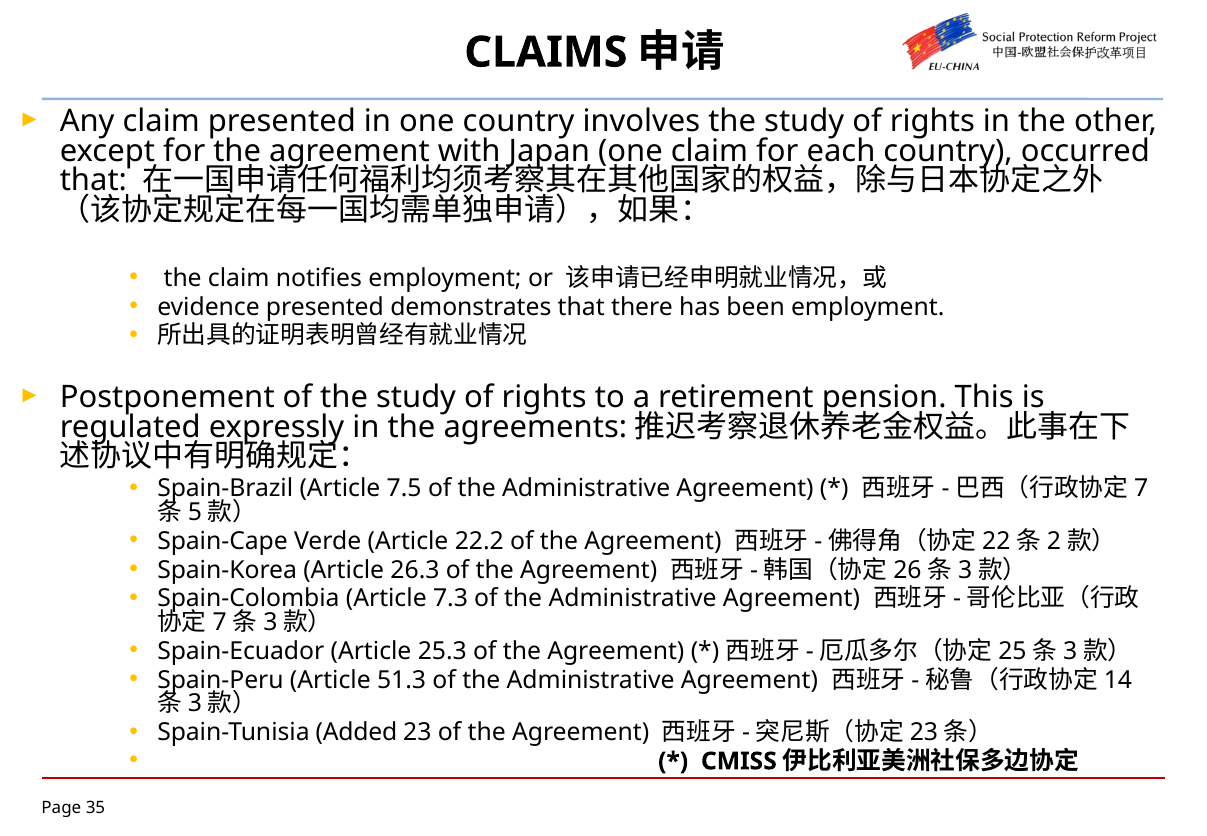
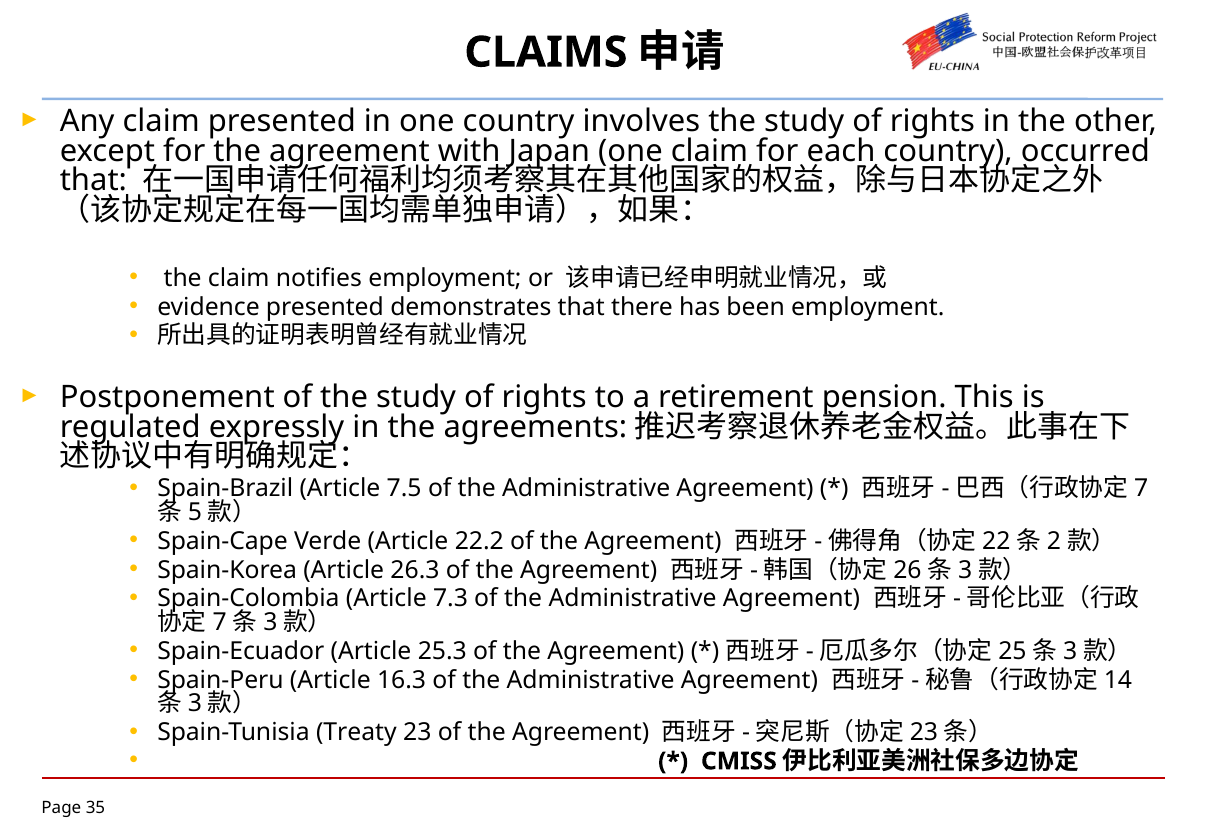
51.3: 51.3 -> 16.3
Added: Added -> Treaty
